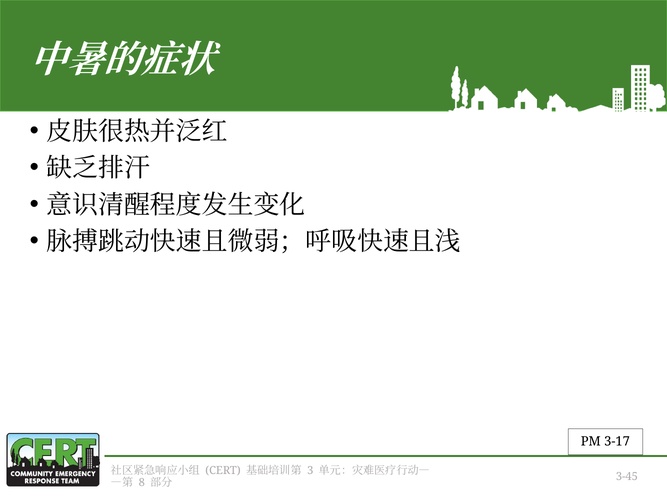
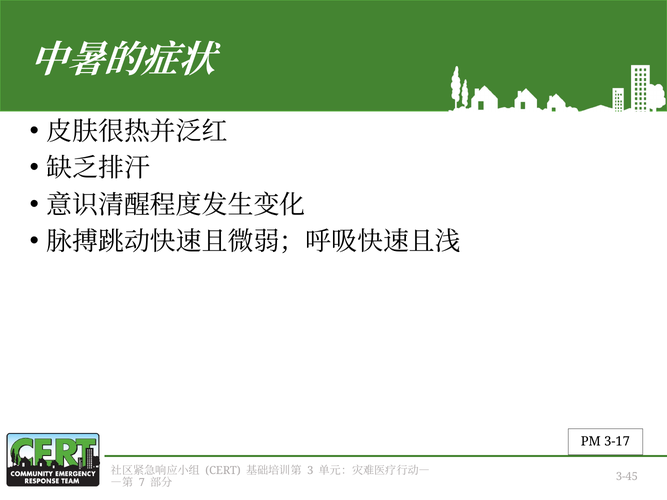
8: 8 -> 7
